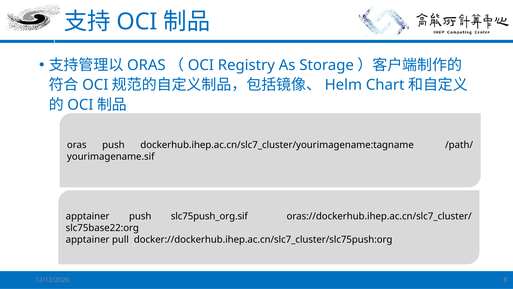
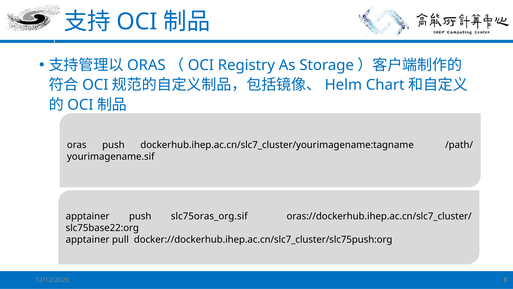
slc75push_org.sif: slc75push_org.sif -> slc75oras_org.sif
